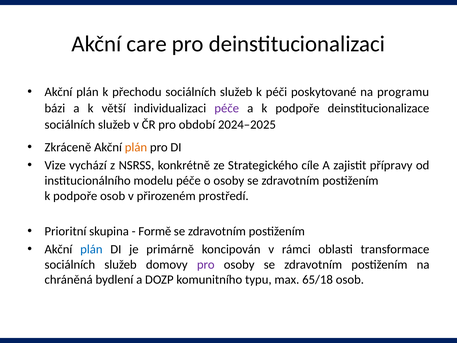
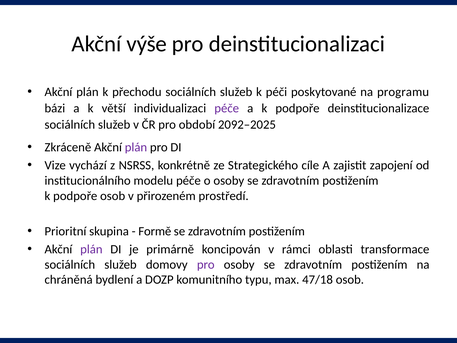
care: care -> výše
2024–2025: 2024–2025 -> 2092–2025
plán at (136, 147) colour: orange -> purple
přípravy: přípravy -> zapojení
plán at (91, 249) colour: blue -> purple
65/18: 65/18 -> 47/18
